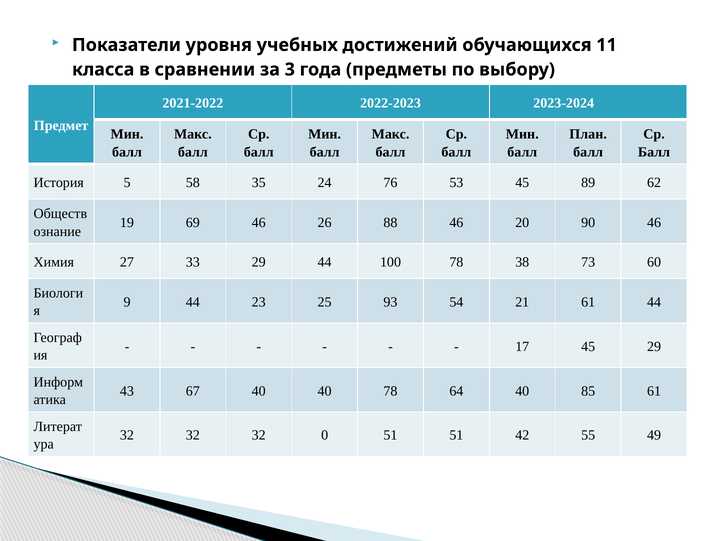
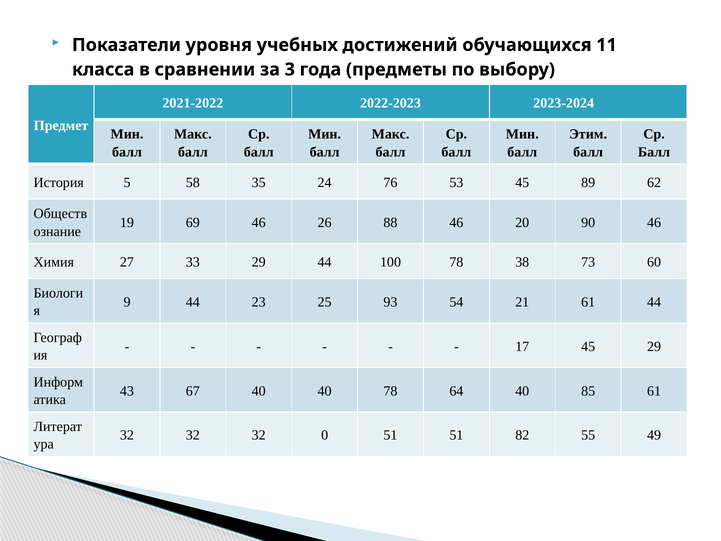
План: План -> Этим
42: 42 -> 82
